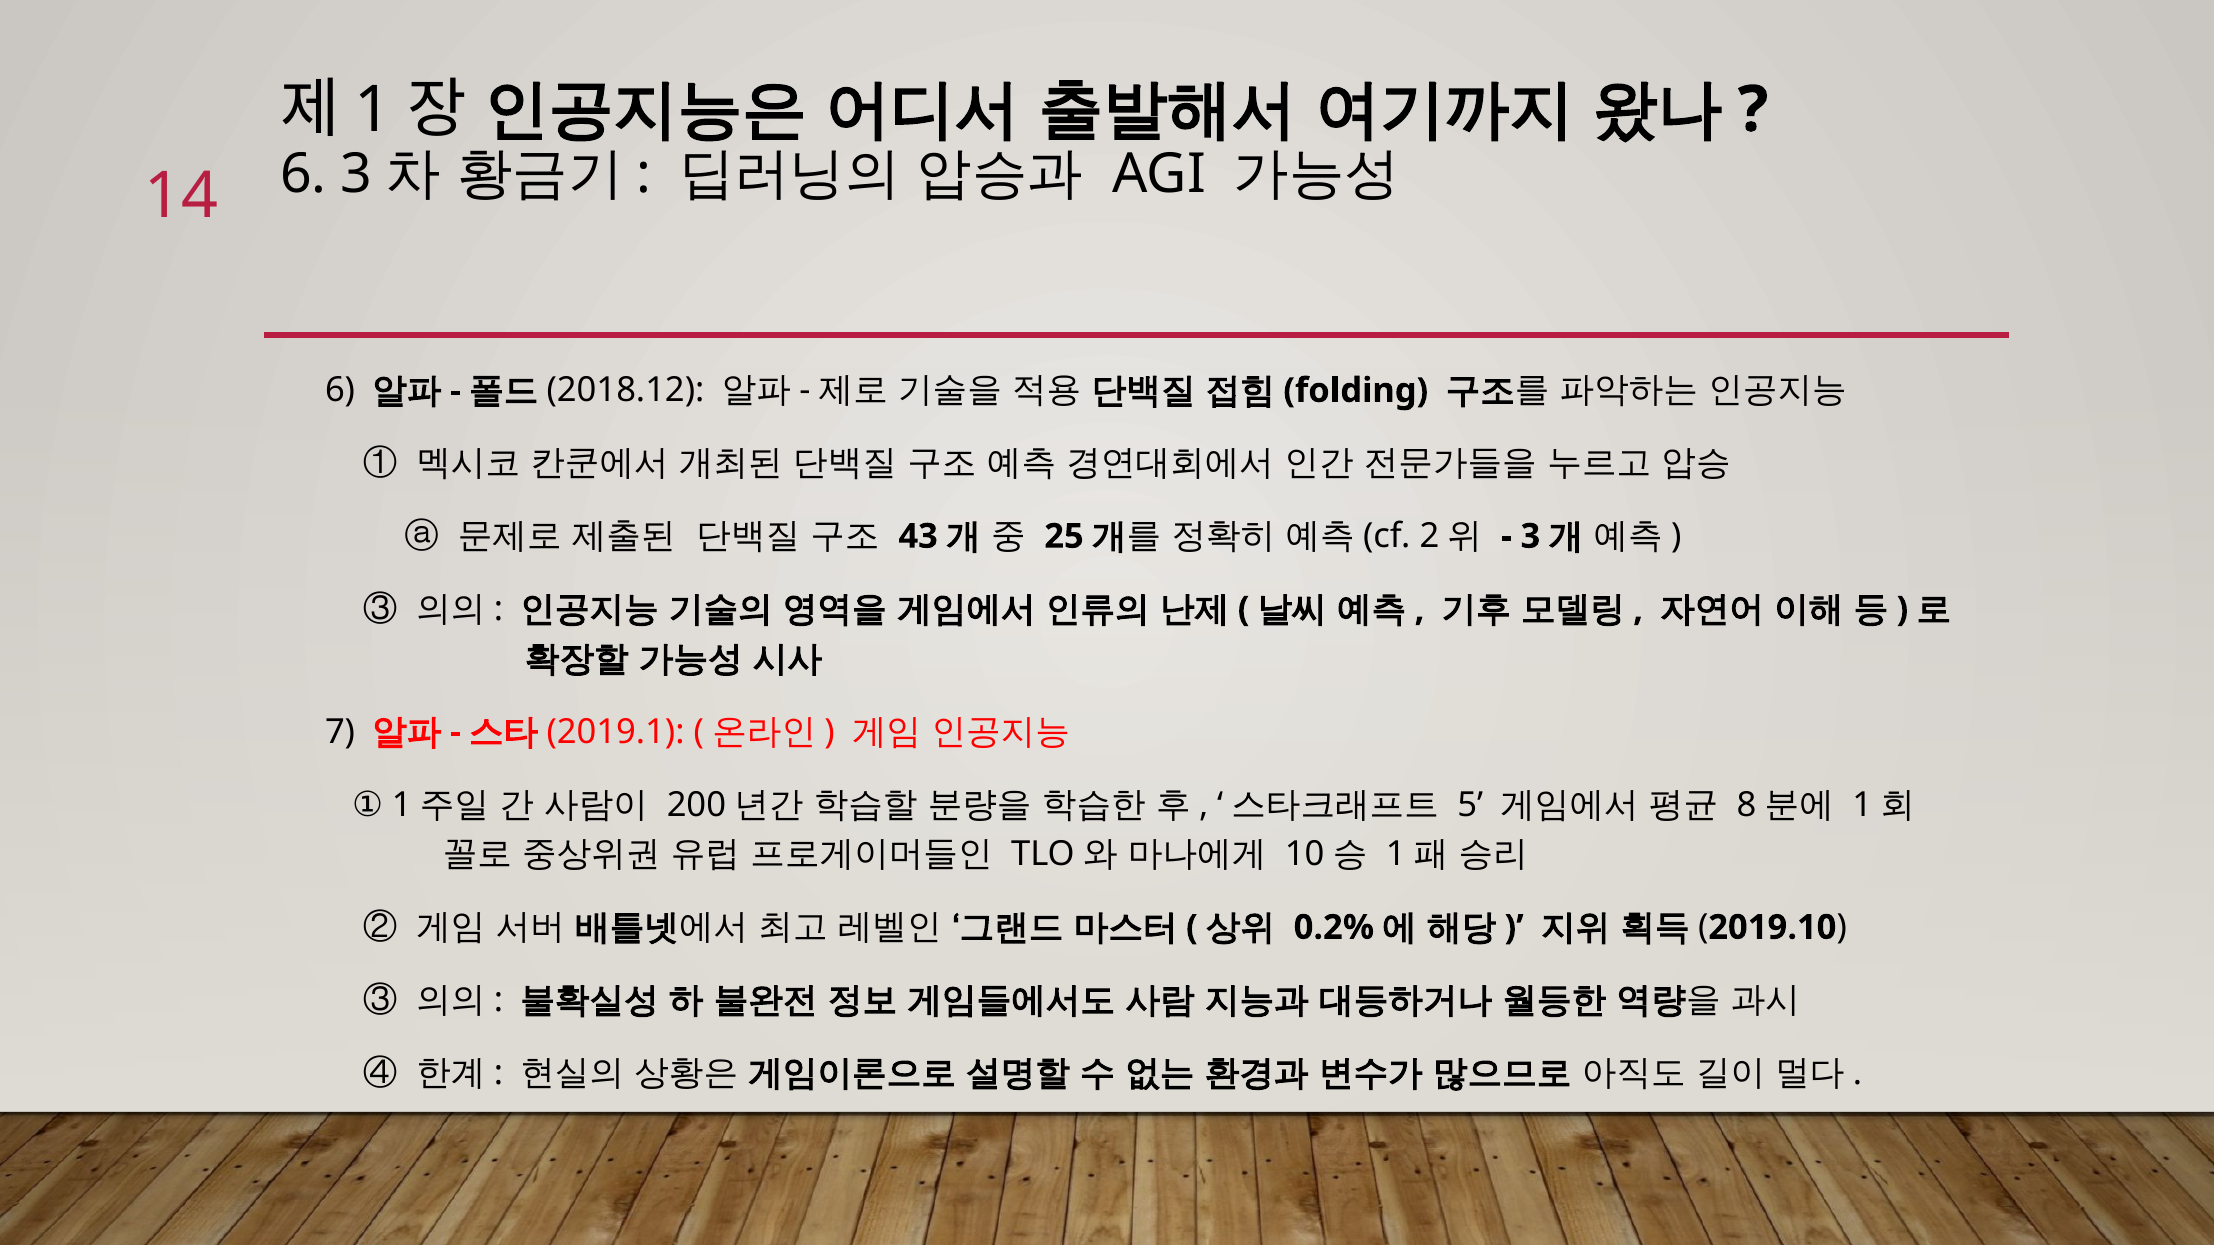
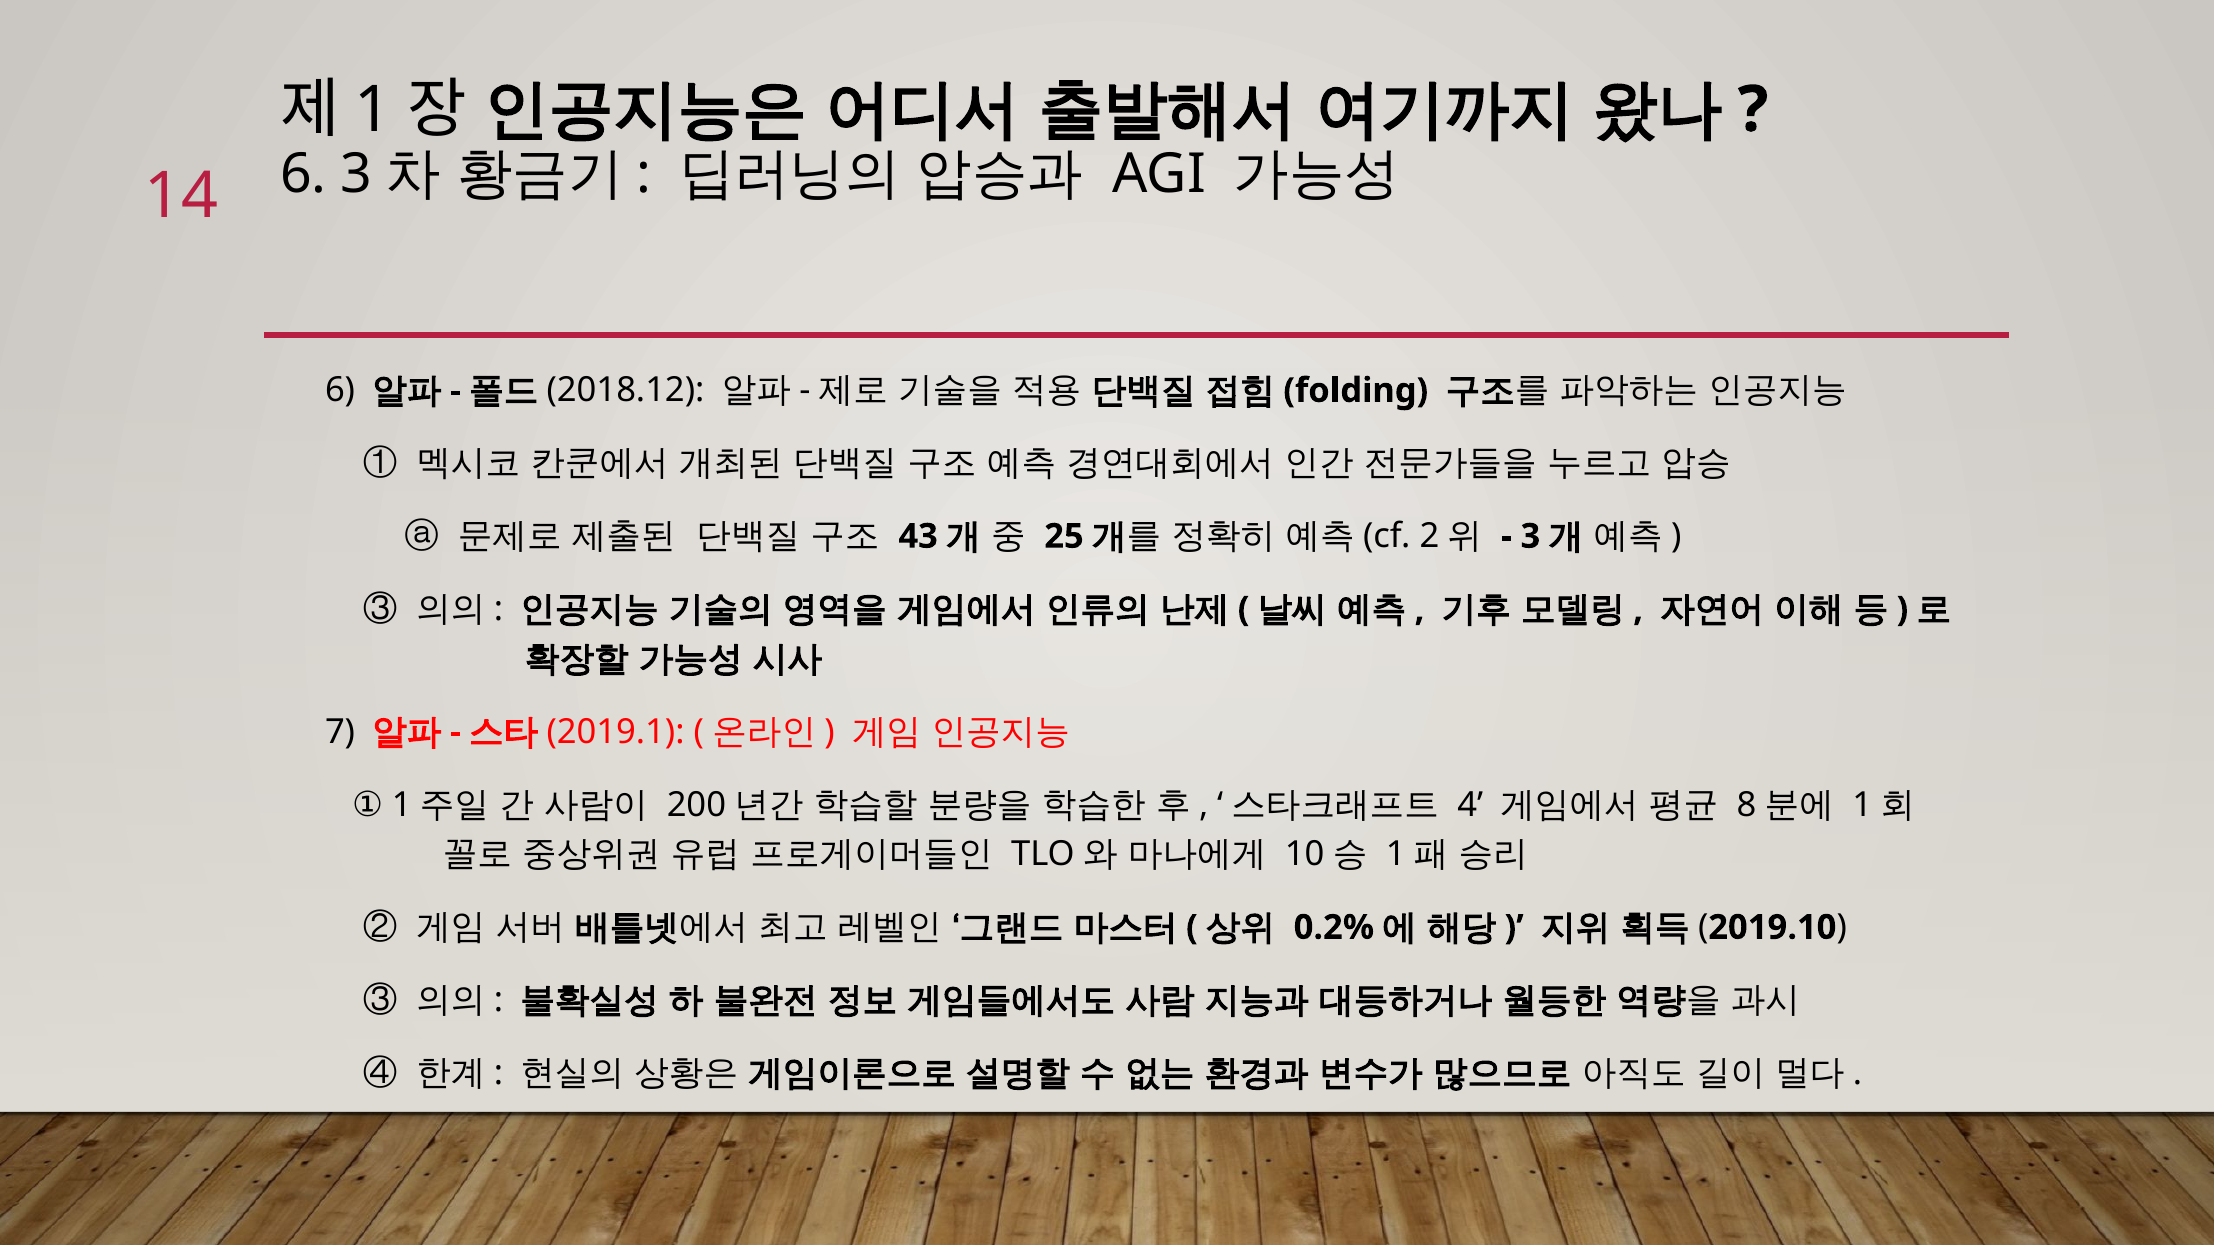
5: 5 -> 4
